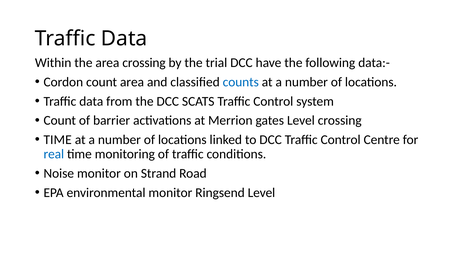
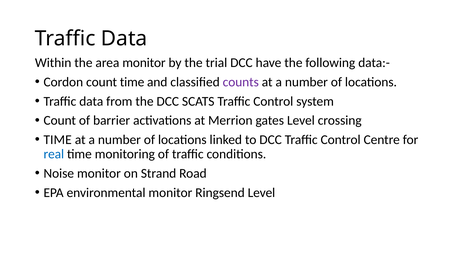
area crossing: crossing -> monitor
count area: area -> time
counts colour: blue -> purple
